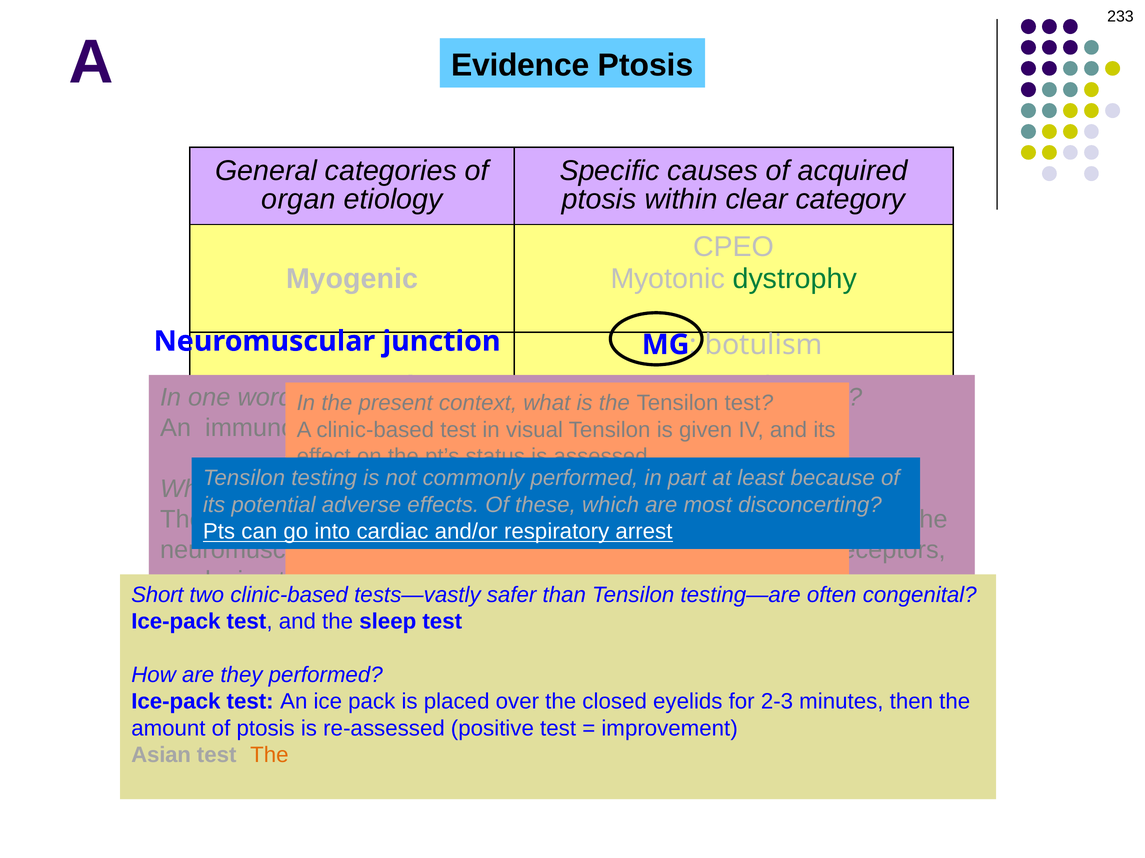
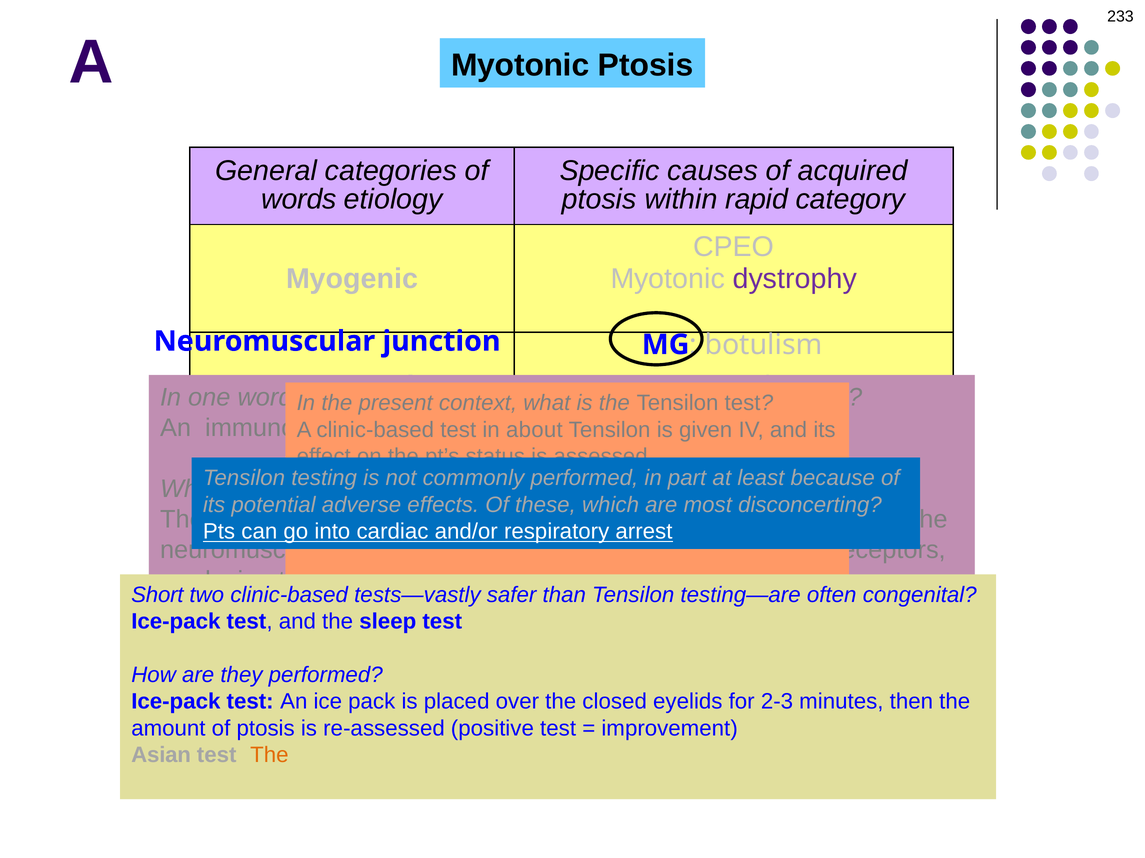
A Evidence: Evidence -> Myotonic
organ: organ -> words
clear: clear -> rapid
dystrophy colour: green -> purple
visual: visual -> about
